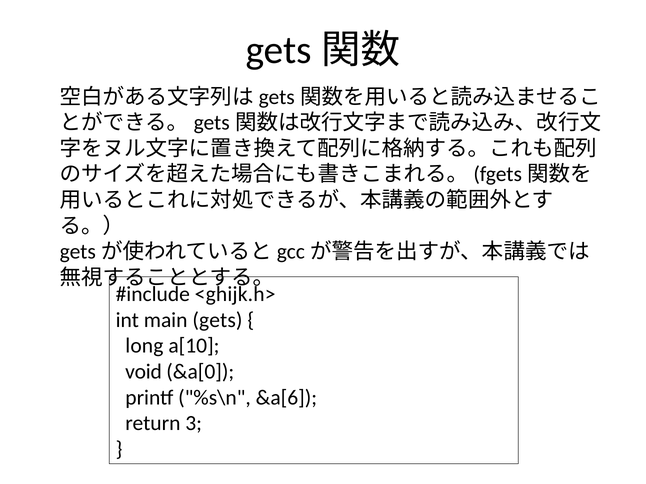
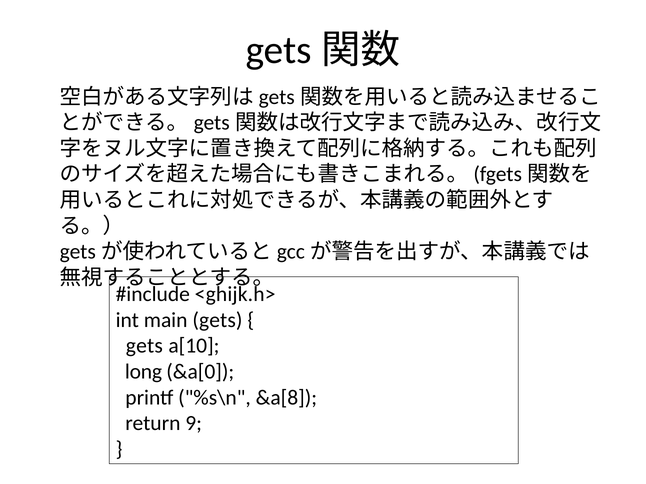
long at (144, 346): long -> gets
void: void -> long
&a[6: &a[6 -> &a[8
3: 3 -> 9
